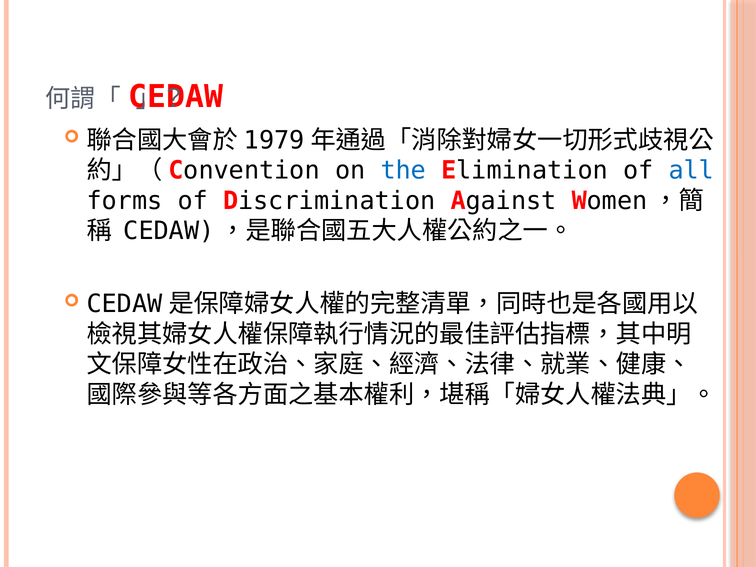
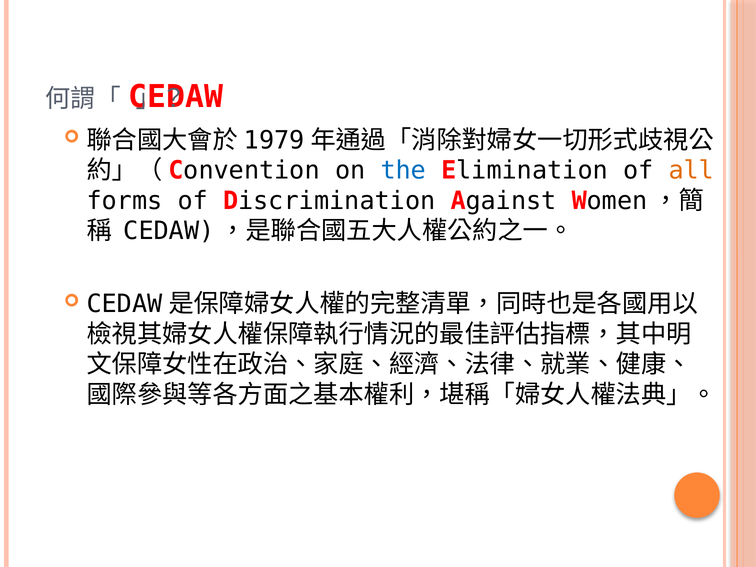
all colour: blue -> orange
